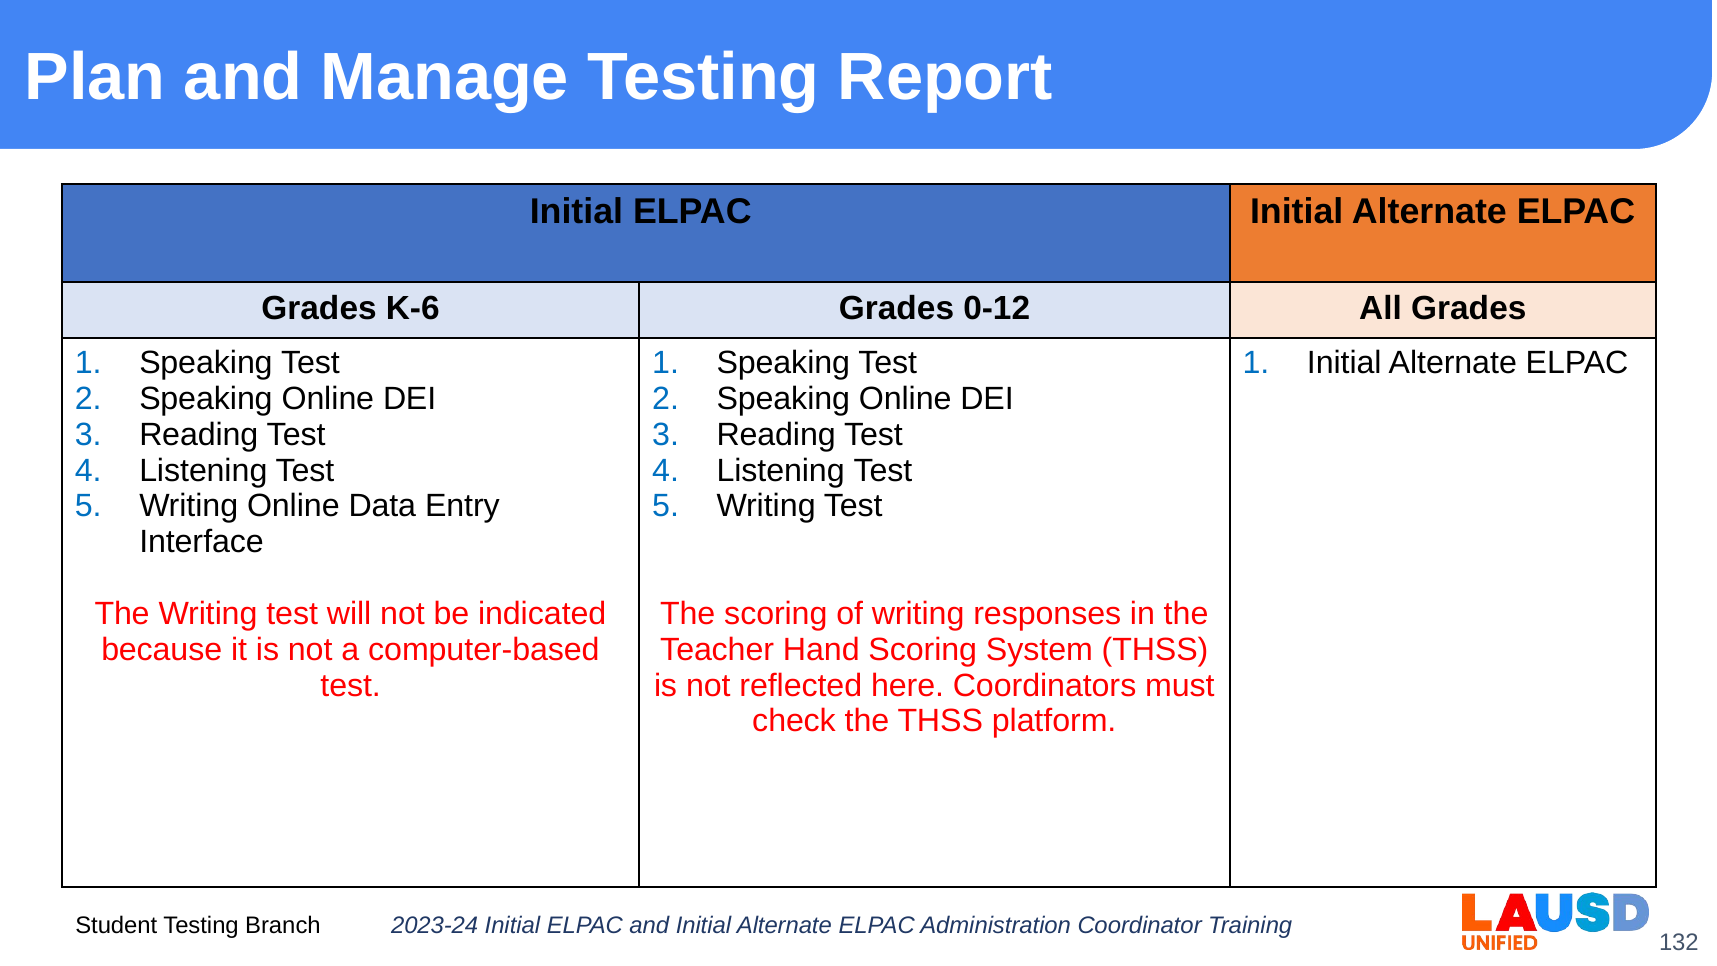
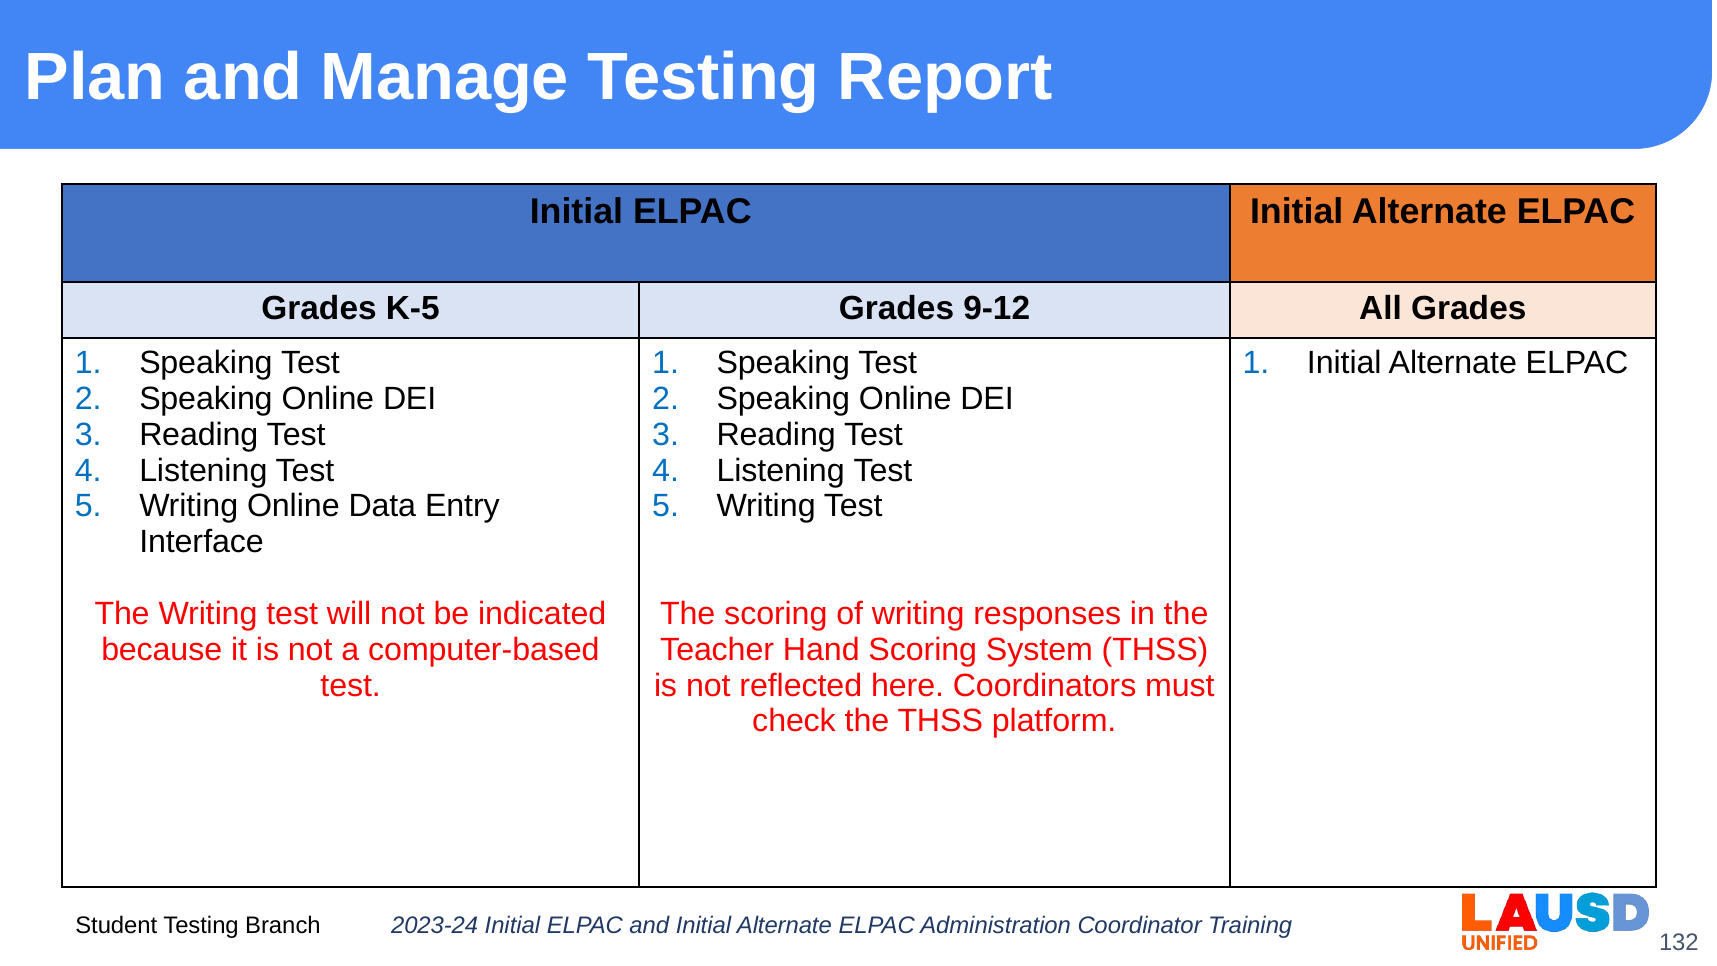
K-6: K-6 -> K-5
0-12: 0-12 -> 9-12
